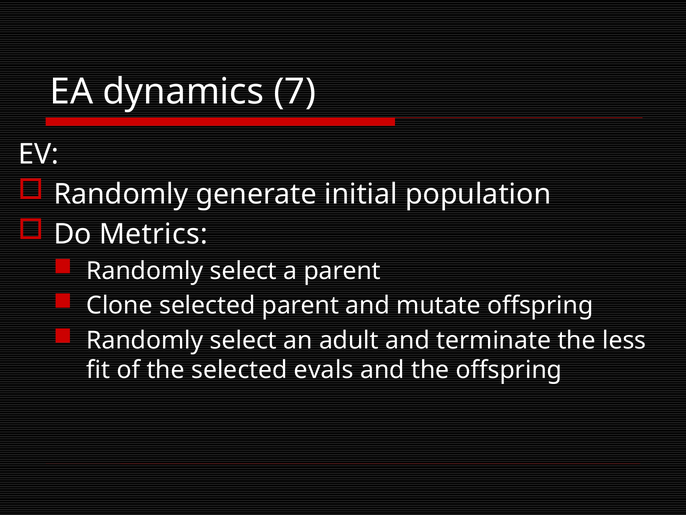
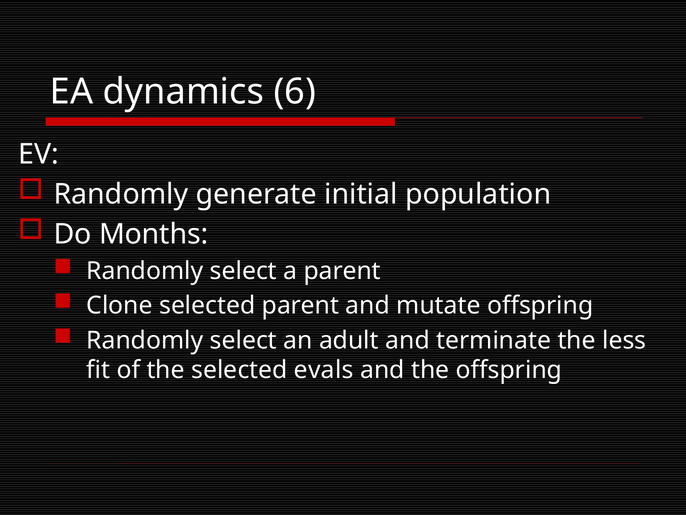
7: 7 -> 6
Metrics: Metrics -> Months
